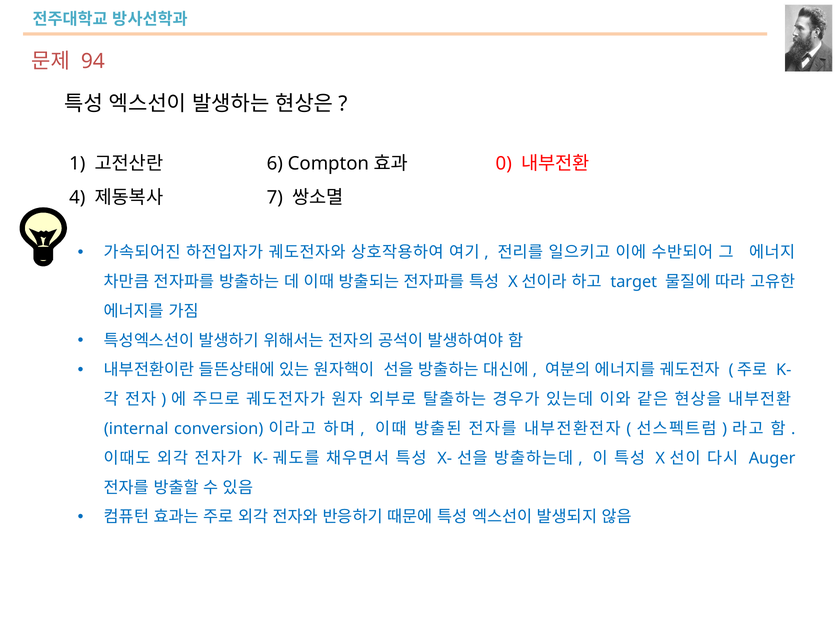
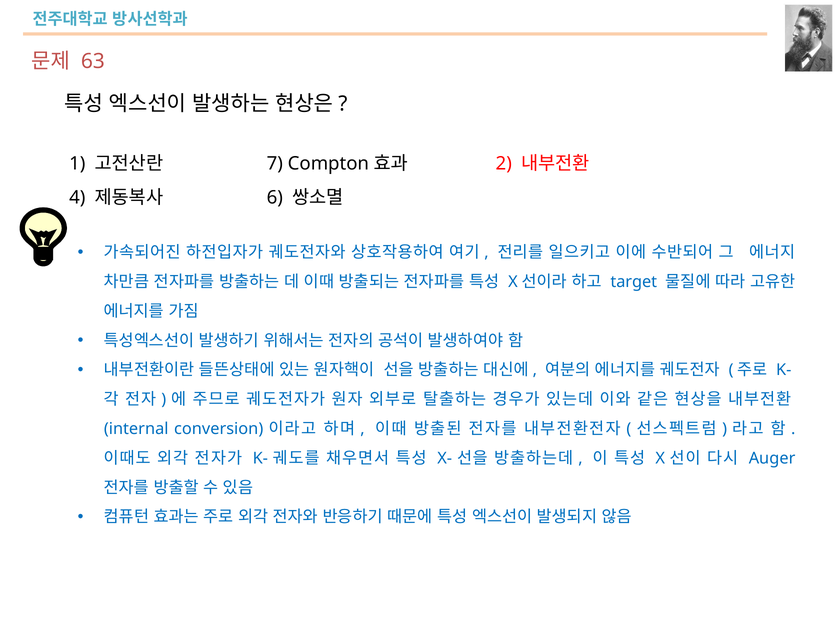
94: 94 -> 63
6: 6 -> 7
0: 0 -> 2
7: 7 -> 6
